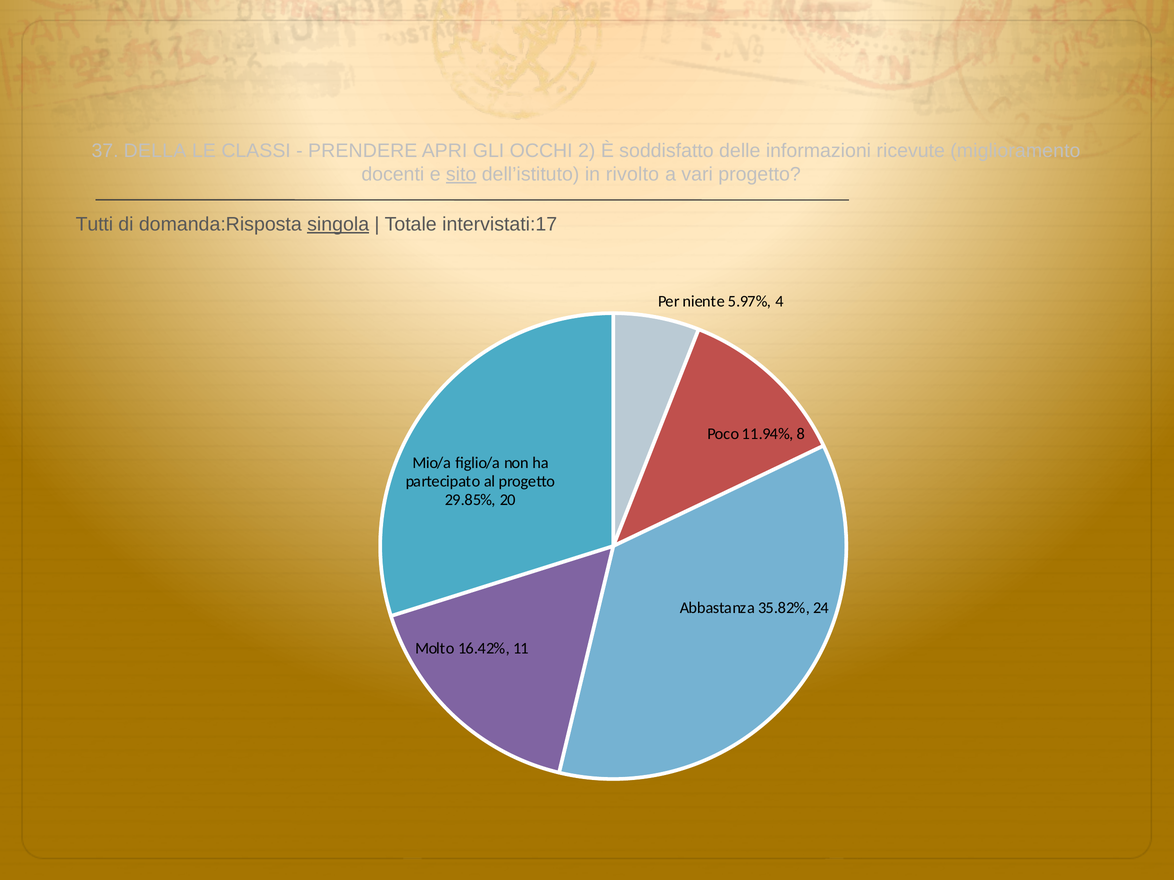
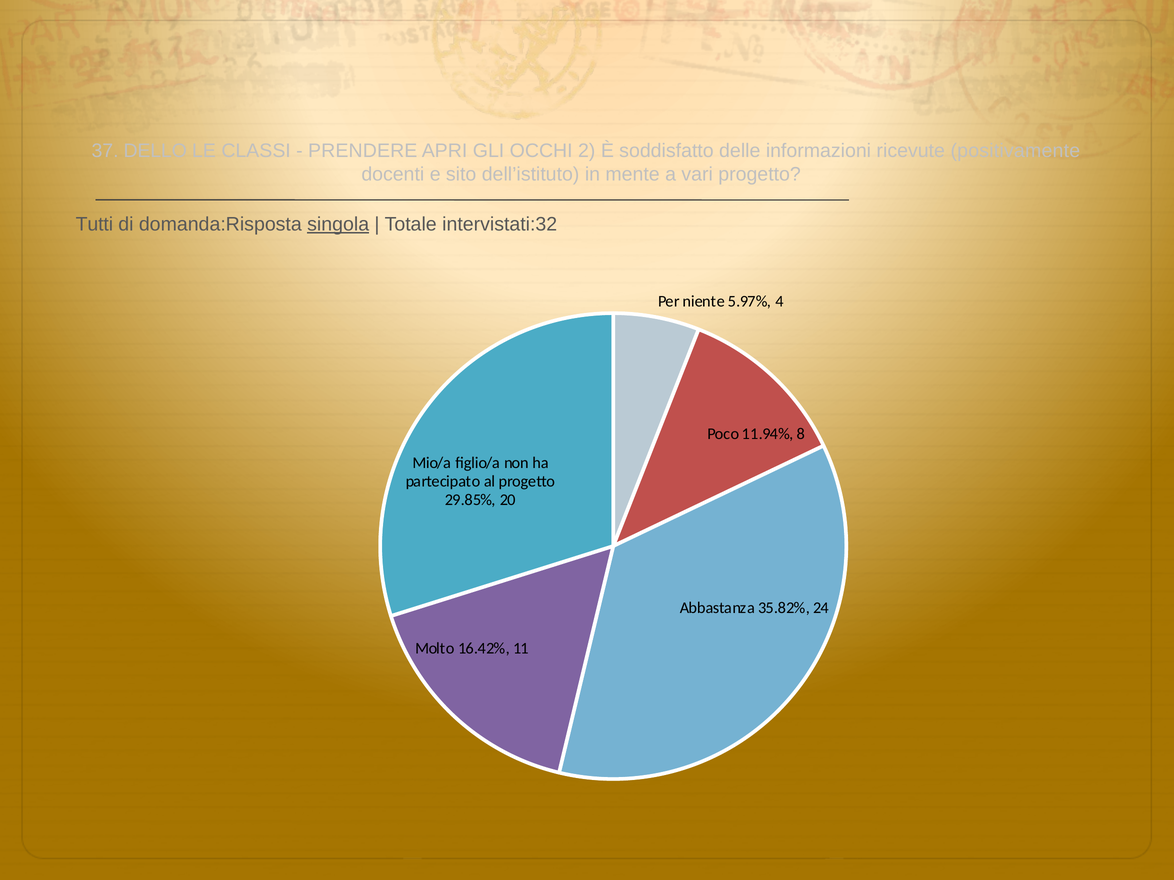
DELLA: DELLA -> DELLO
miglioramento: miglioramento -> positivamente
sito underline: present -> none
rivolto: rivolto -> mente
intervistati:17: intervistati:17 -> intervistati:32
